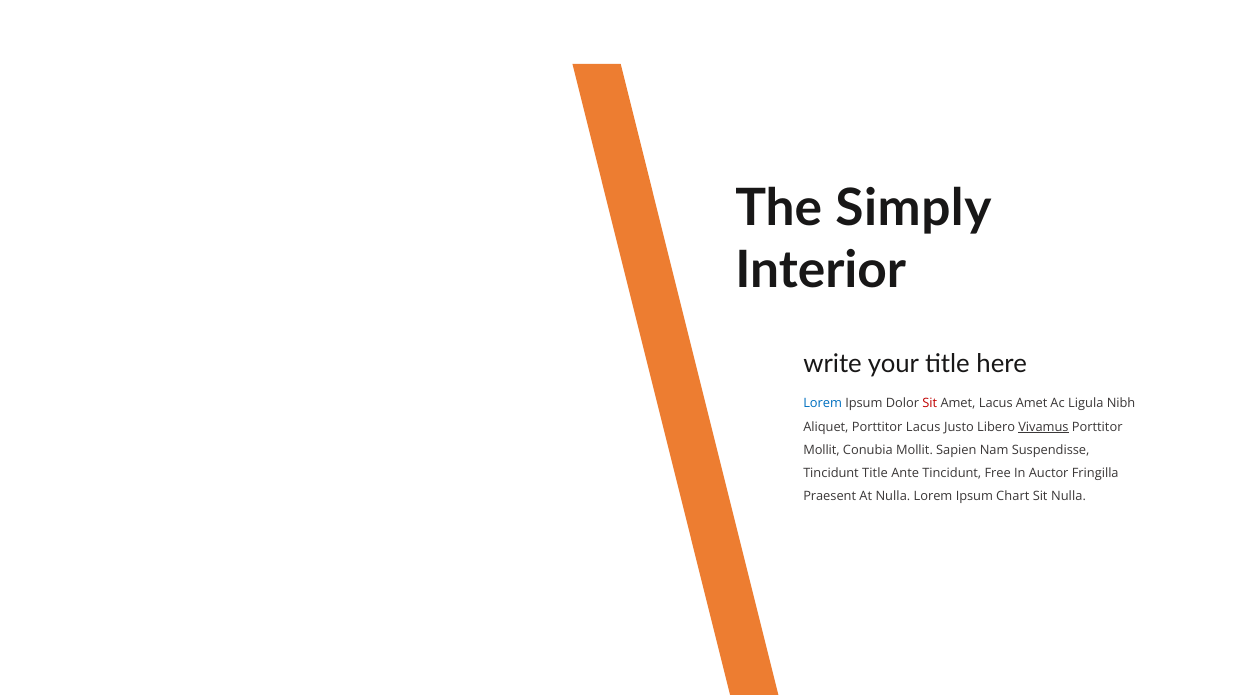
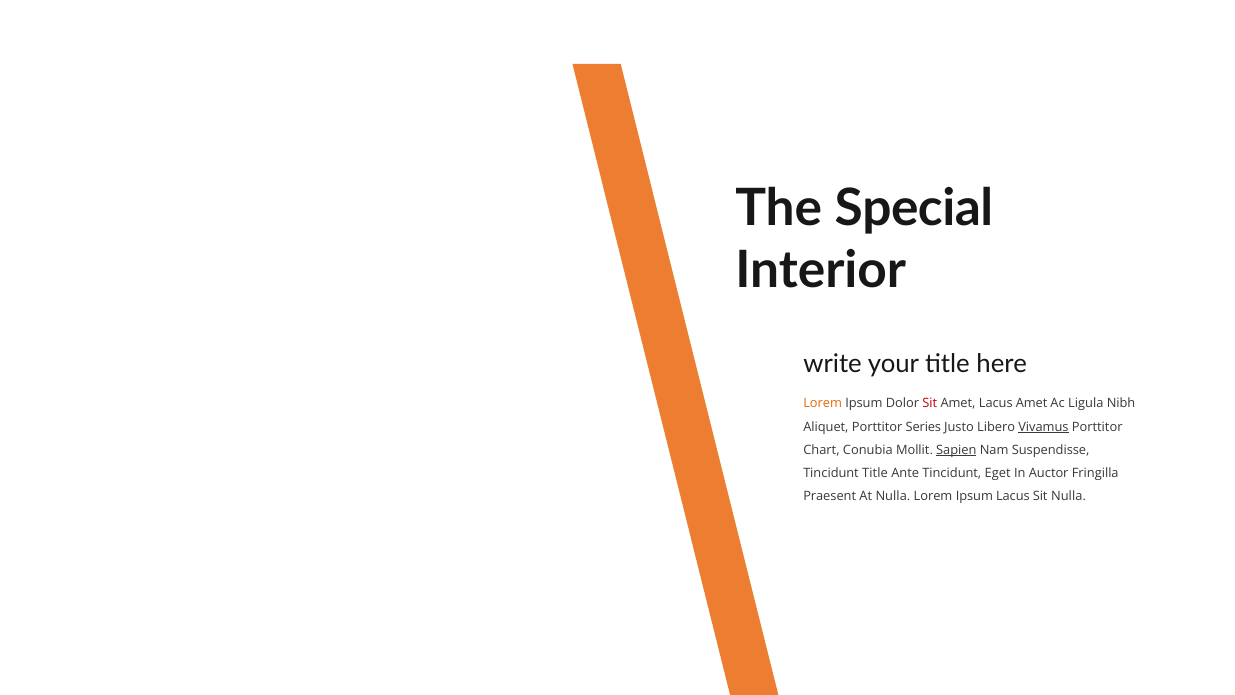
Simply: Simply -> Special
Lorem at (823, 404) colour: blue -> orange
Porttitor Lacus: Lacus -> Series
Mollit at (822, 450): Mollit -> Chart
Sapien underline: none -> present
Free: Free -> Eget
Ipsum Chart: Chart -> Lacus
